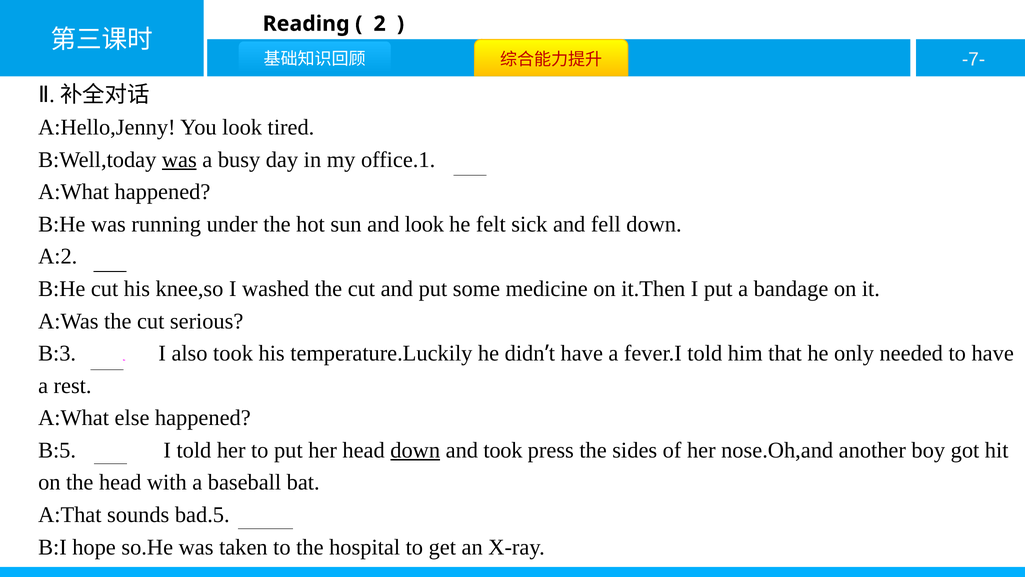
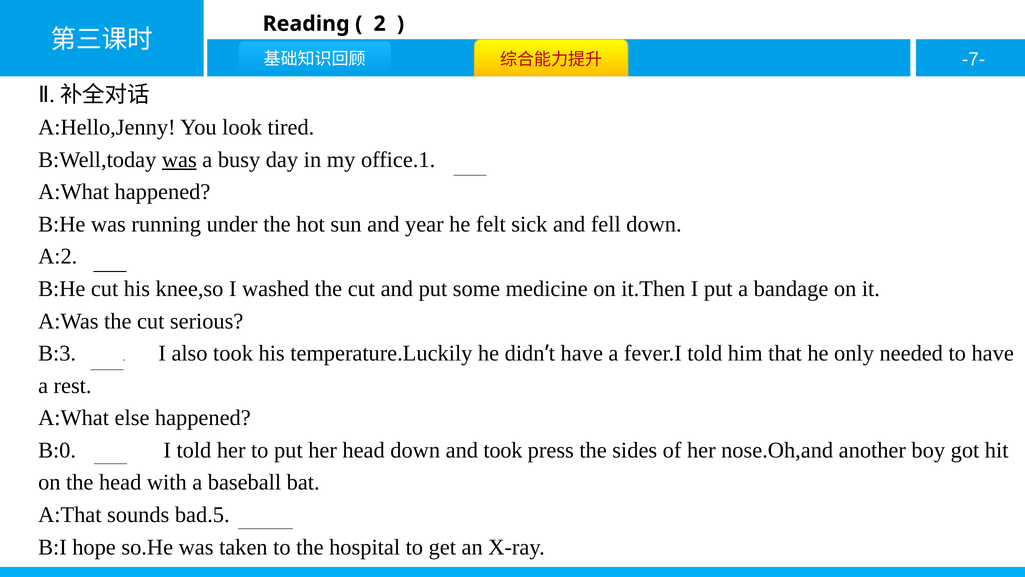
and look: look -> year
B:5: B:5 -> B:0
down at (415, 450) underline: present -> none
